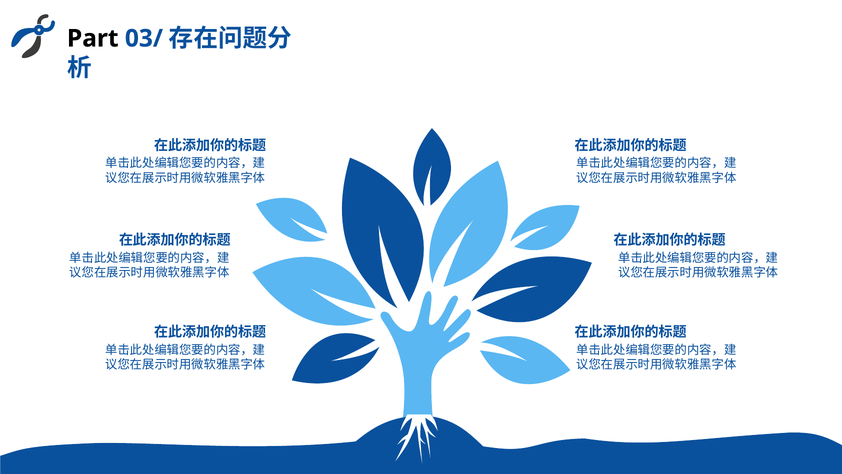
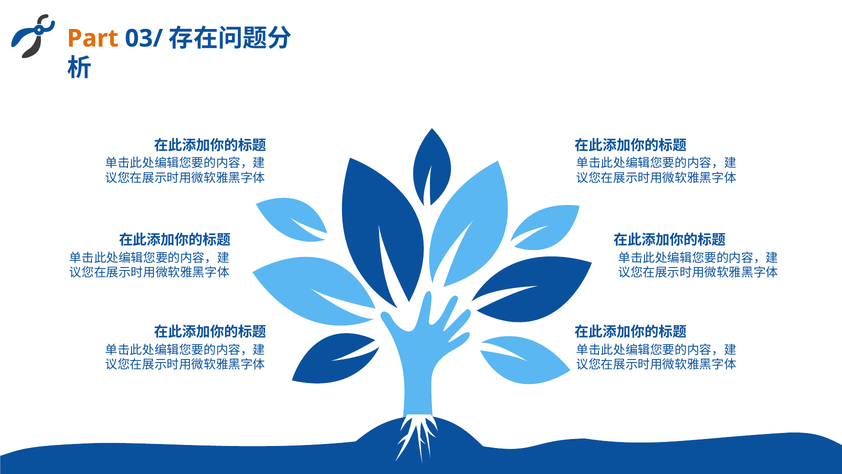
Part colour: black -> orange
